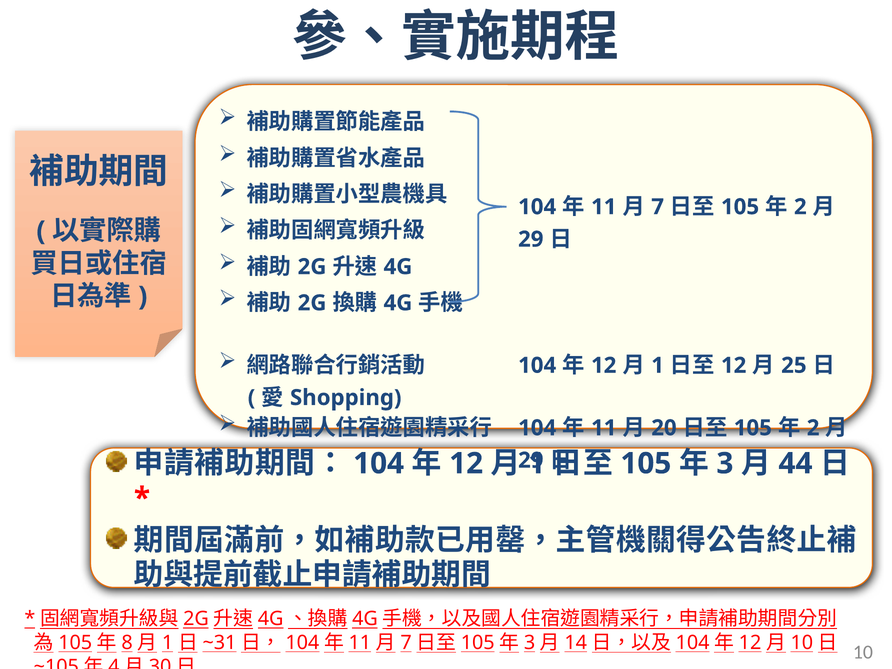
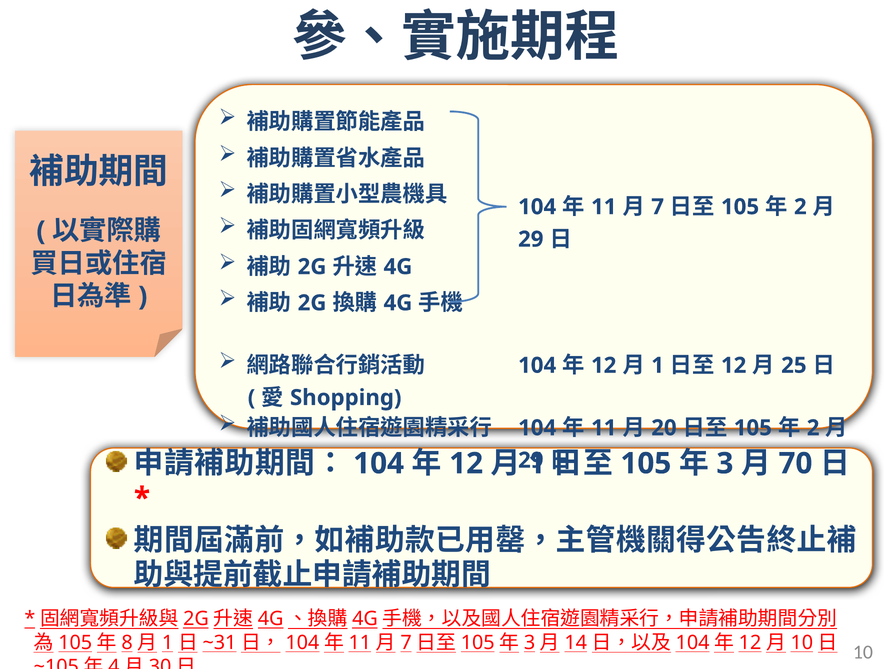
44: 44 -> 70
